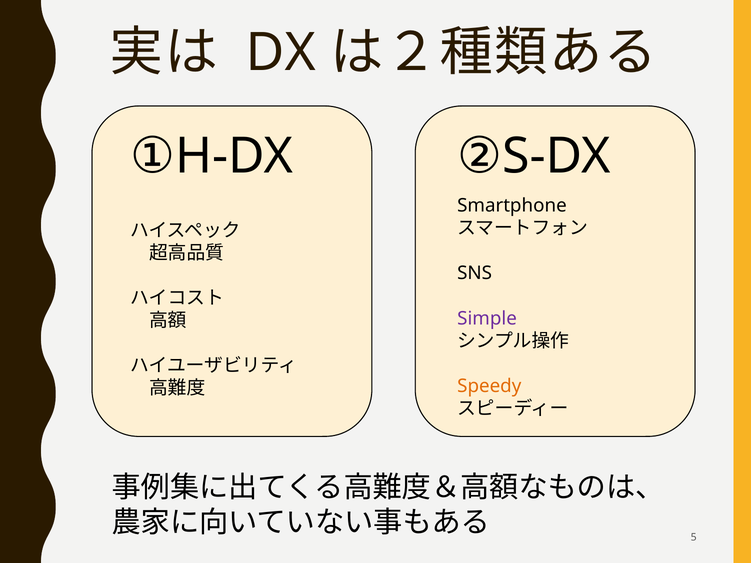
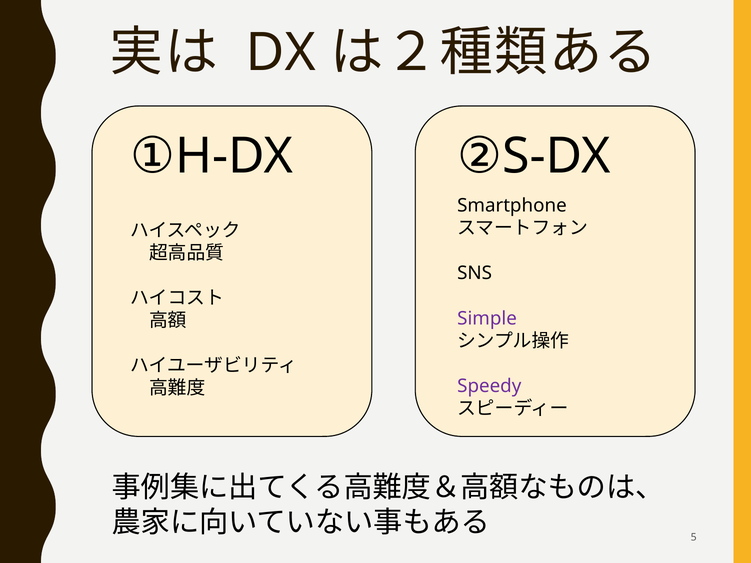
Speedy colour: orange -> purple
